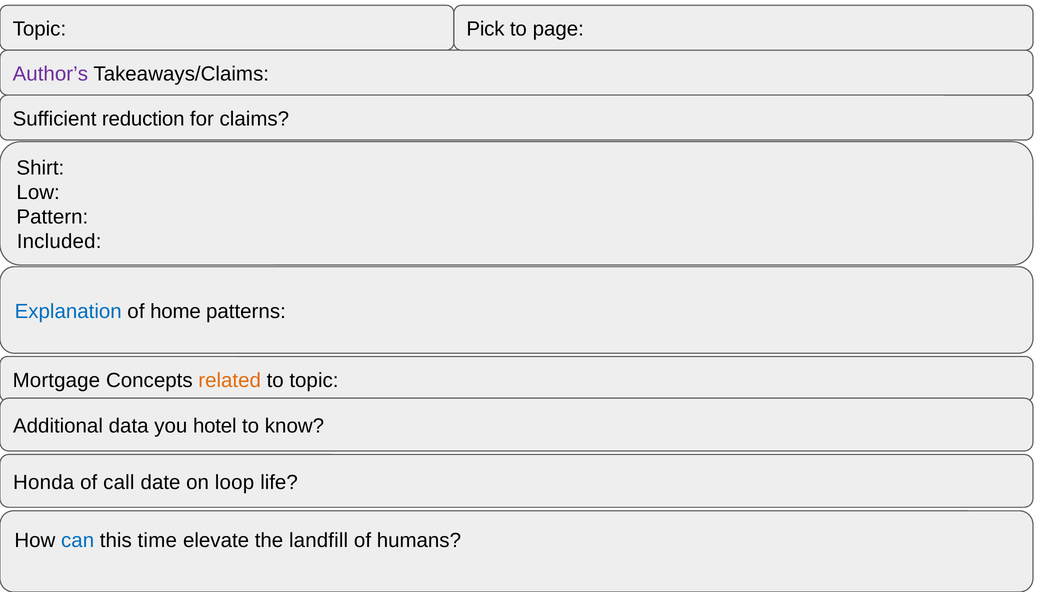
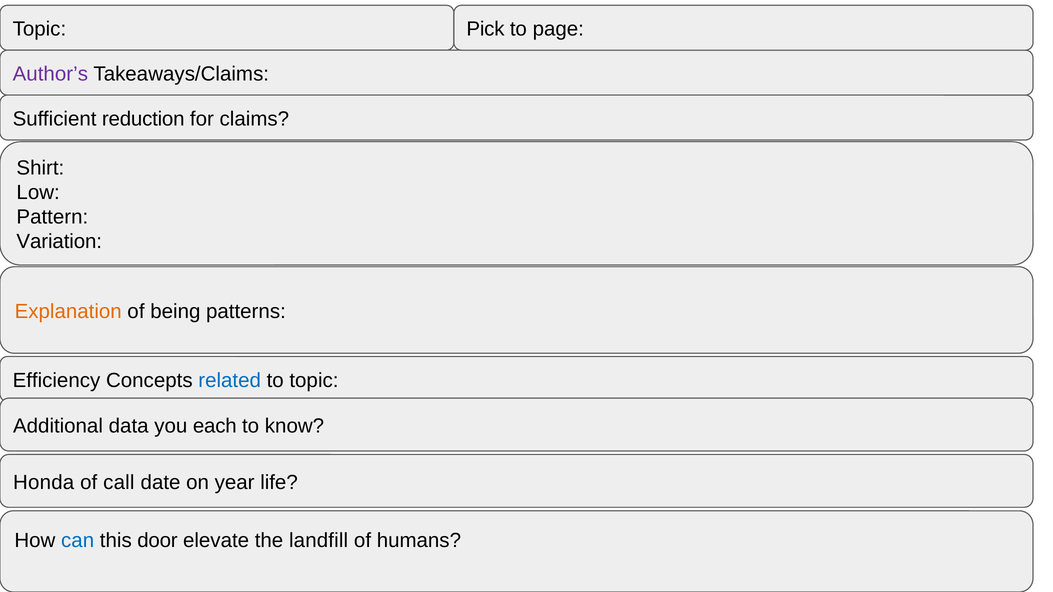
Included: Included -> Variation
Explanation colour: blue -> orange
home: home -> being
Mortgage: Mortgage -> Efficiency
related colour: orange -> blue
hotel: hotel -> each
loop: loop -> year
time: time -> door
